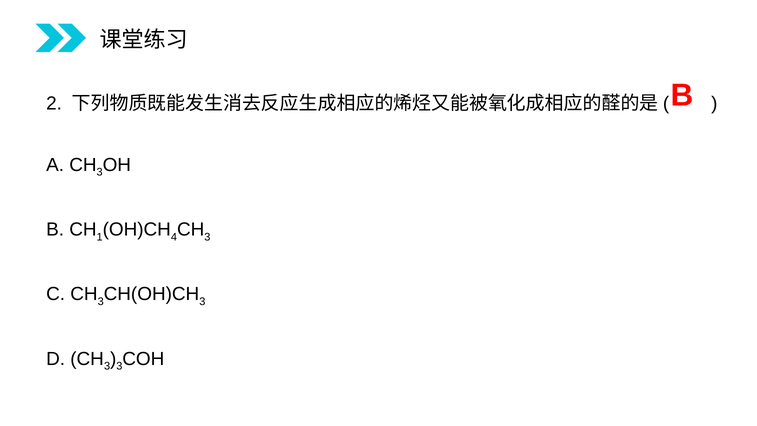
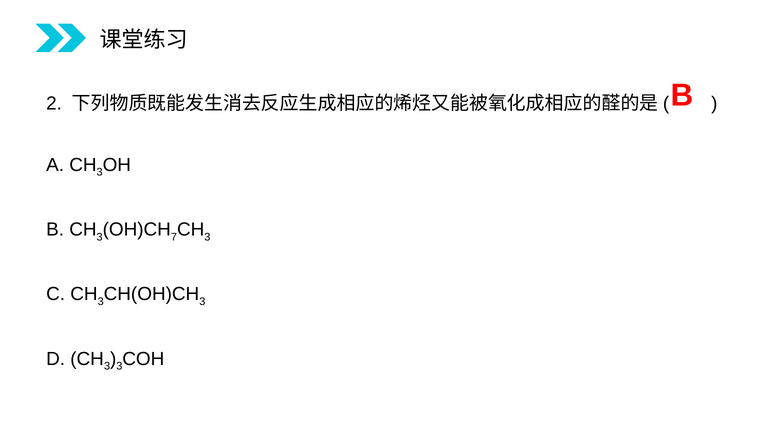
1 at (100, 237): 1 -> 3
4: 4 -> 7
